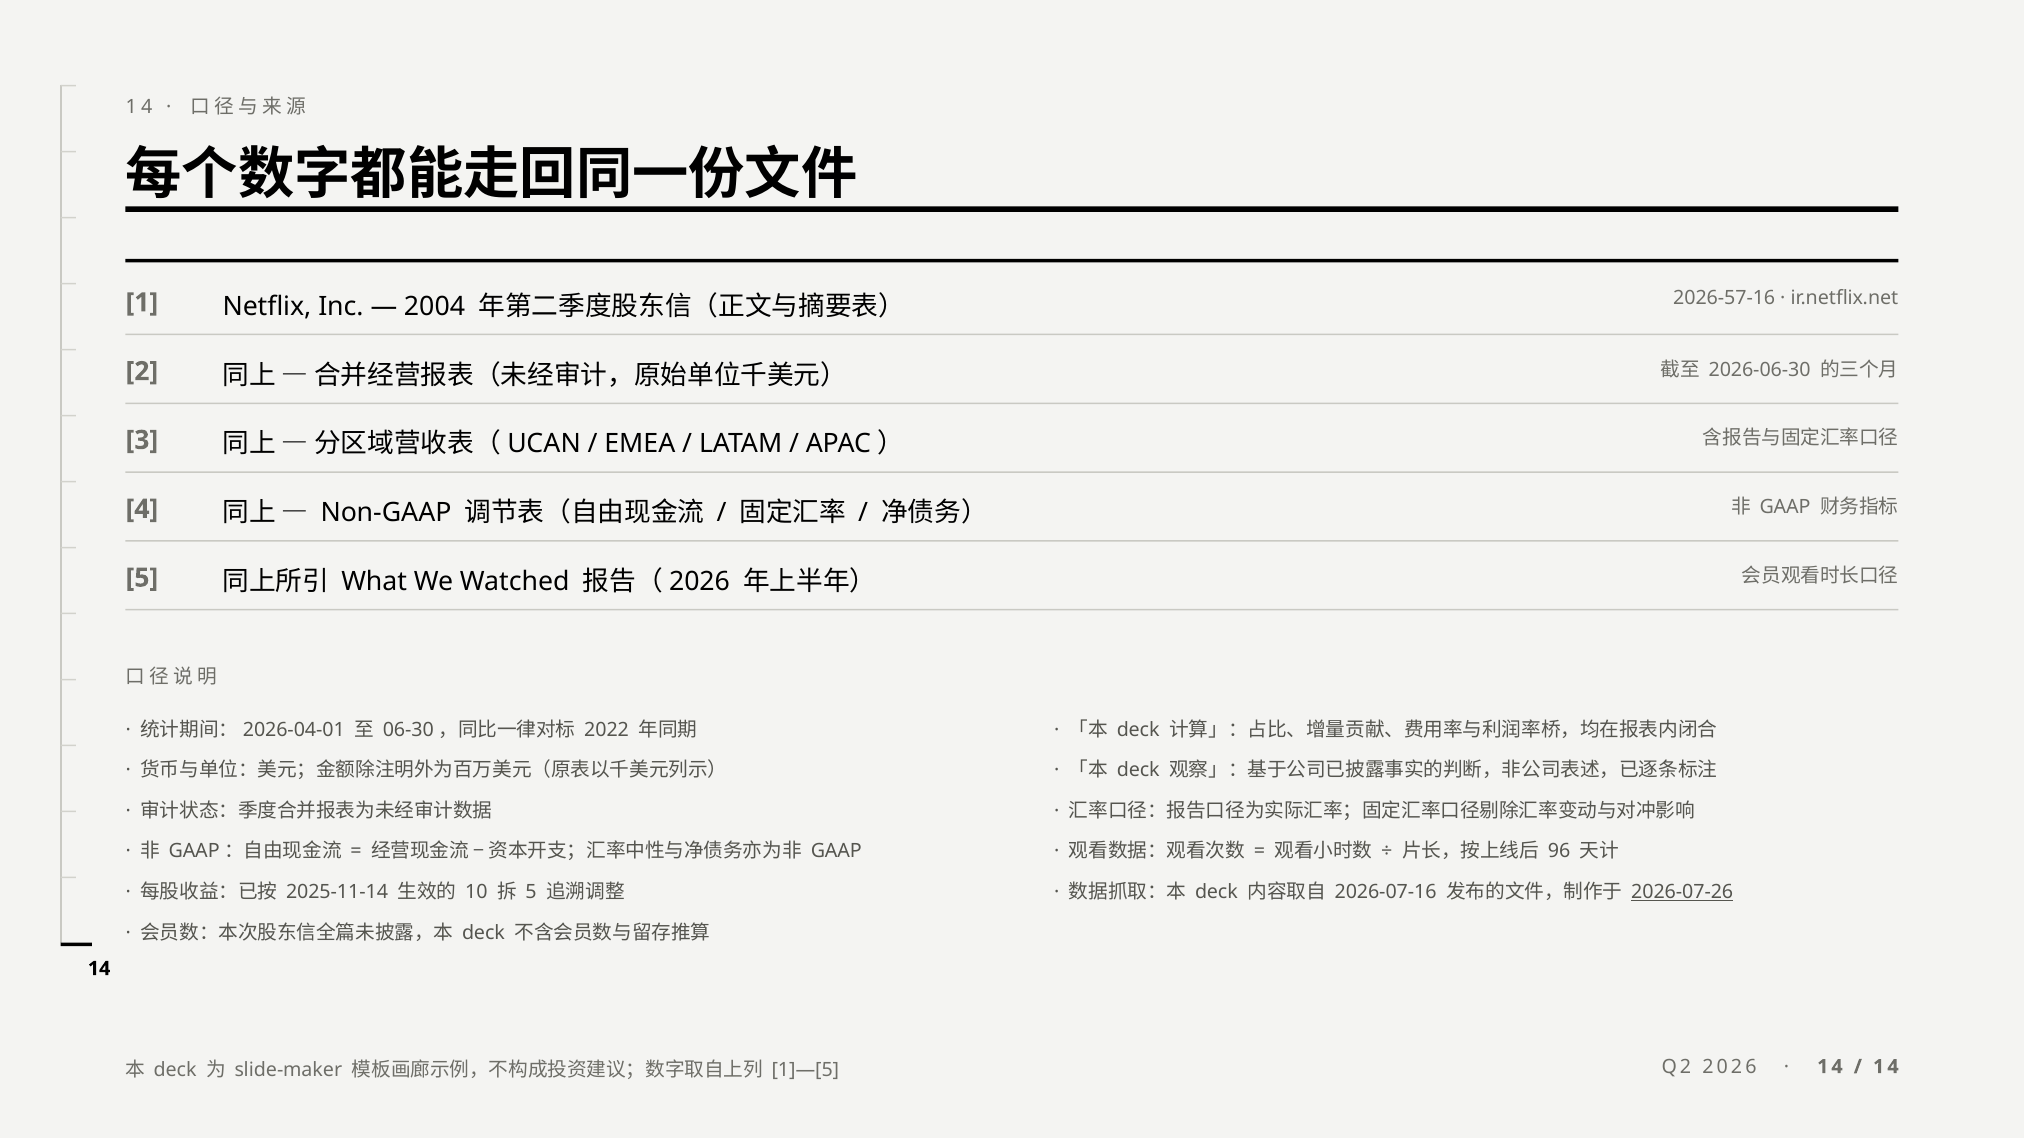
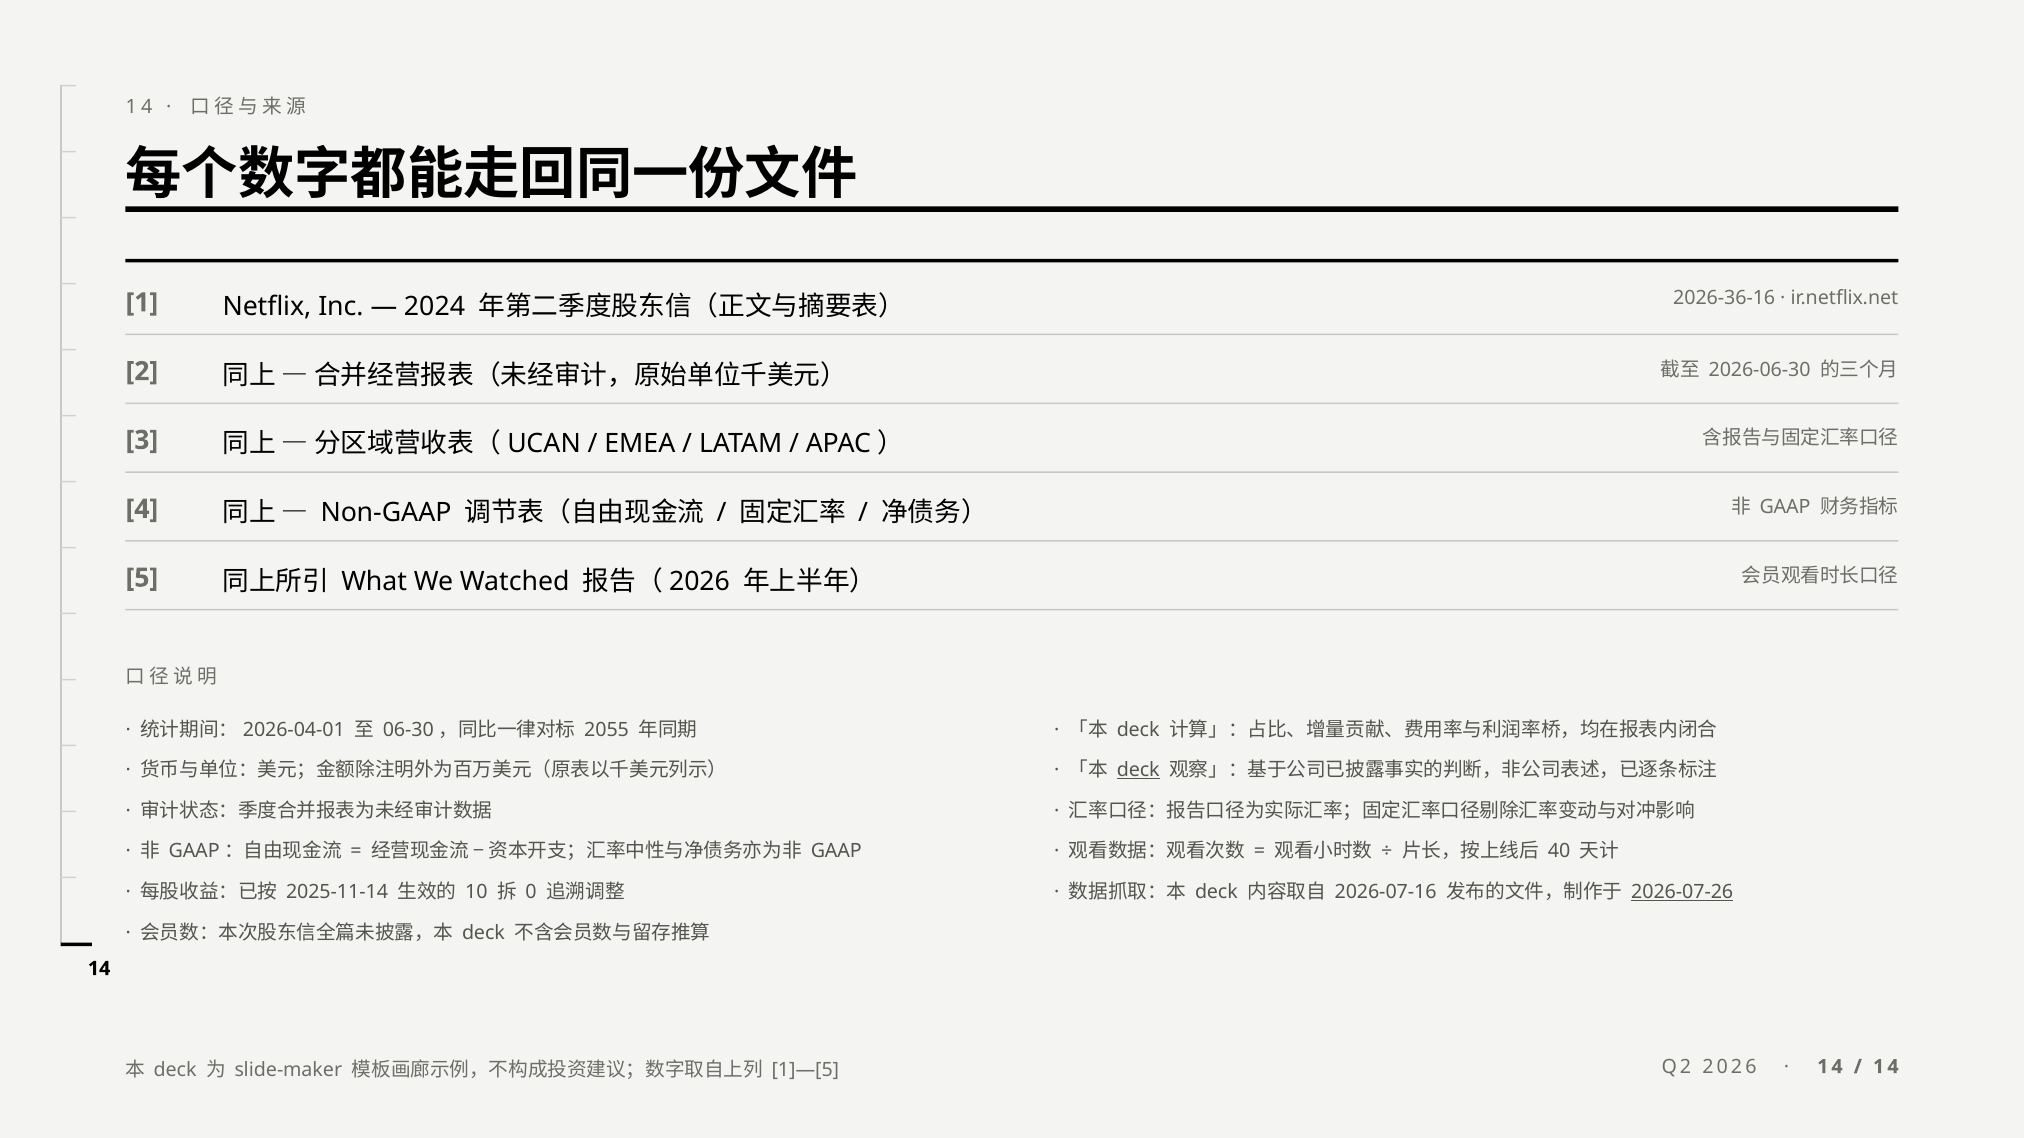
2004: 2004 -> 2024
2026-57-16: 2026-57-16 -> 2026-36-16
2022: 2022 -> 2055
deck at (1138, 771) underline: none -> present
96: 96 -> 40
5 at (531, 893): 5 -> 0
